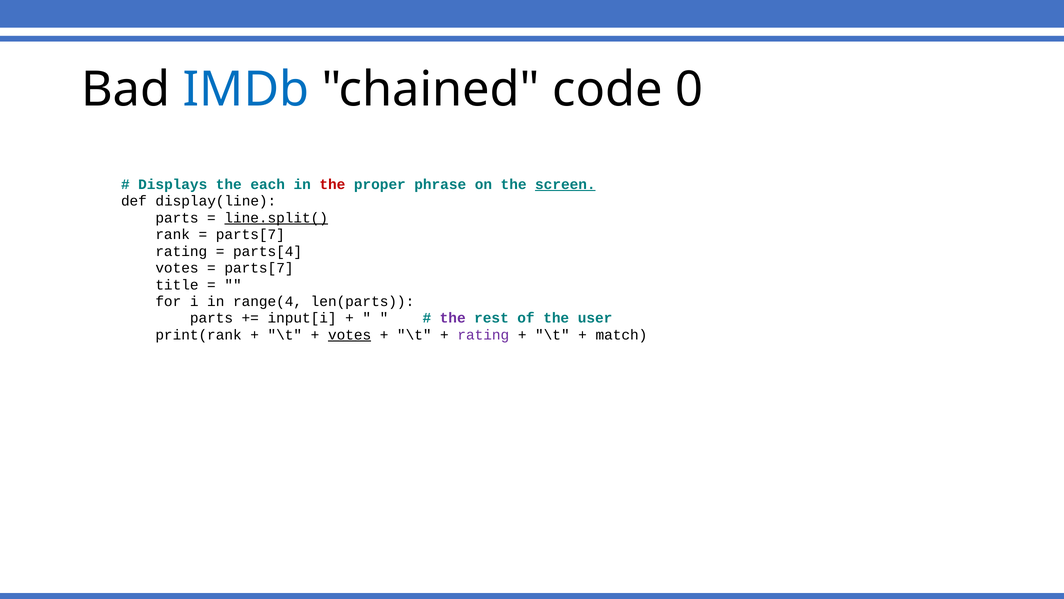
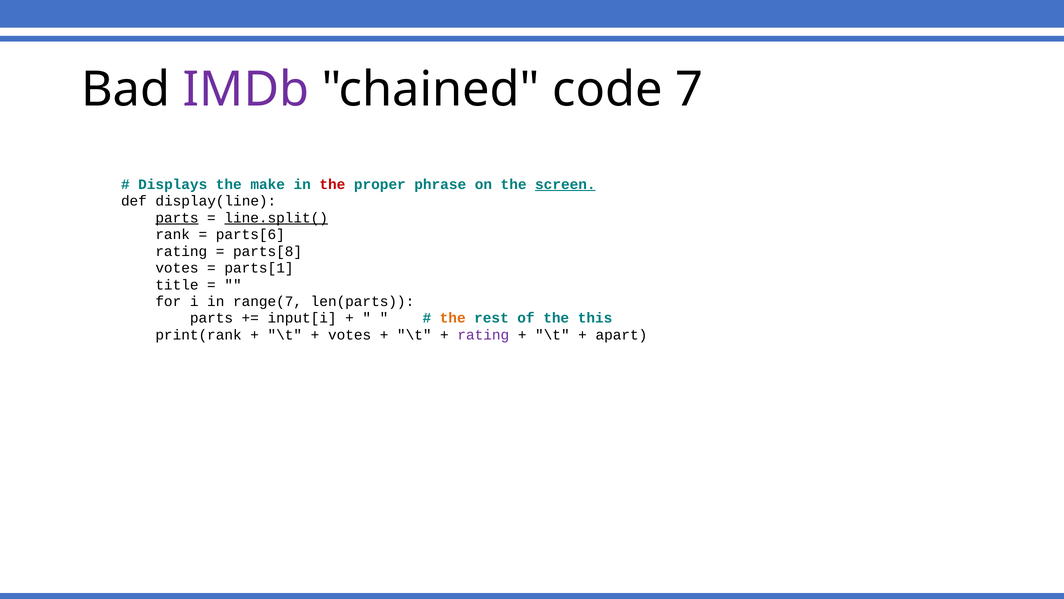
IMDb colour: blue -> purple
0: 0 -> 7
each: each -> make
parts at (177, 218) underline: none -> present
parts[7 at (250, 234): parts[7 -> parts[6
parts[4: parts[4 -> parts[8
parts[7 at (259, 268): parts[7 -> parts[1
range(4: range(4 -> range(7
the at (453, 318) colour: purple -> orange
user: user -> this
votes at (350, 335) underline: present -> none
match: match -> apart
